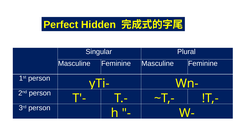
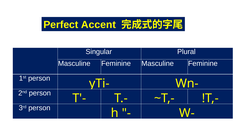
Hidden: Hidden -> Accent
